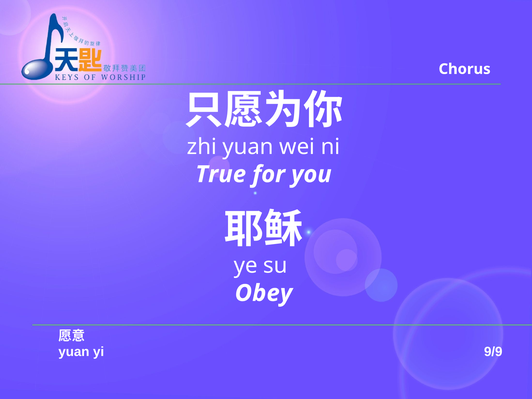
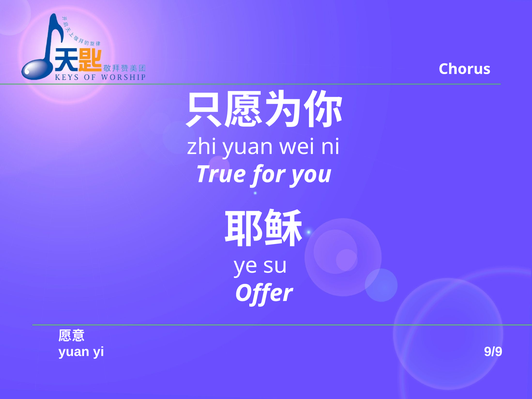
Obey: Obey -> Offer
